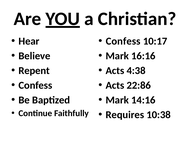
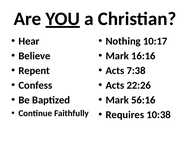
Confess at (123, 41): Confess -> Nothing
4:38: 4:38 -> 7:38
22:86: 22:86 -> 22:26
14:16: 14:16 -> 56:16
